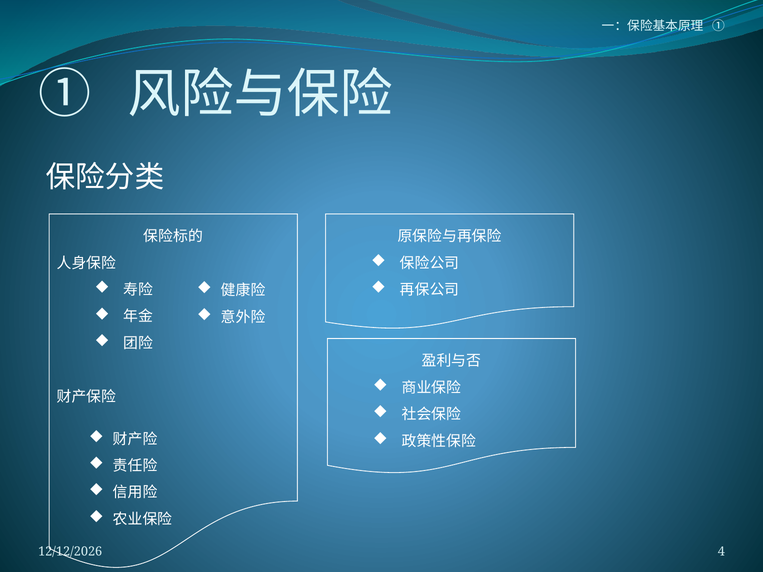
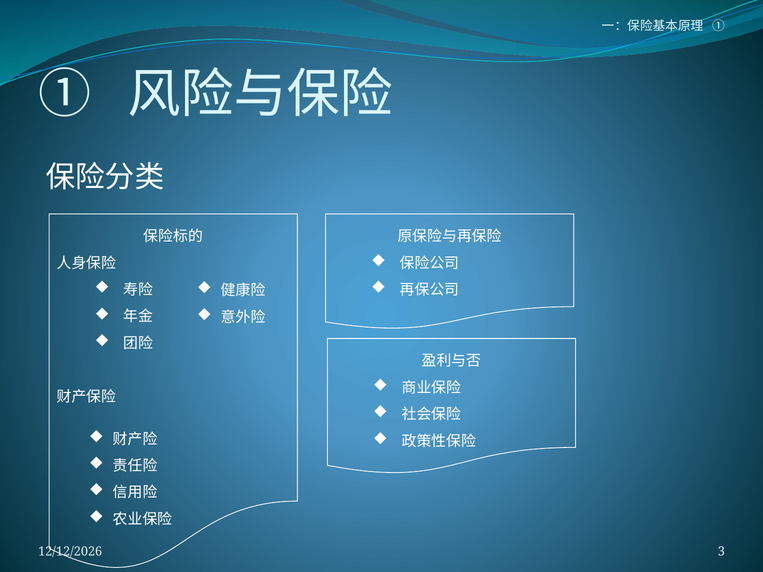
4: 4 -> 3
